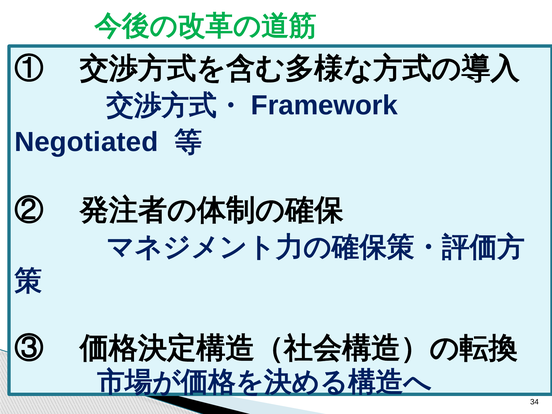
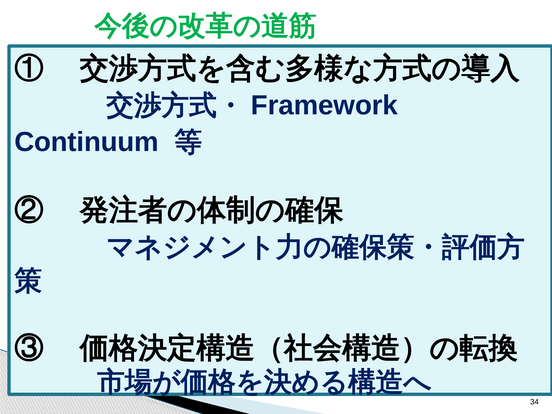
Negotiated: Negotiated -> Continuum
